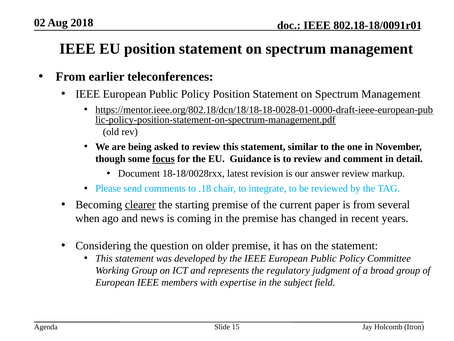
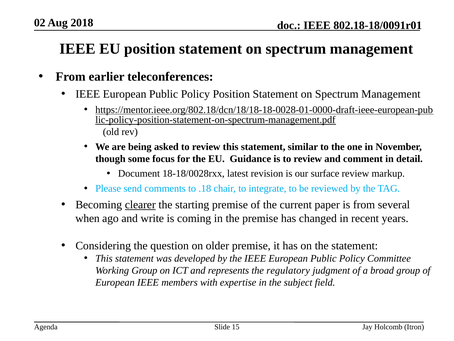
focus underline: present -> none
answer: answer -> surface
news: news -> write
